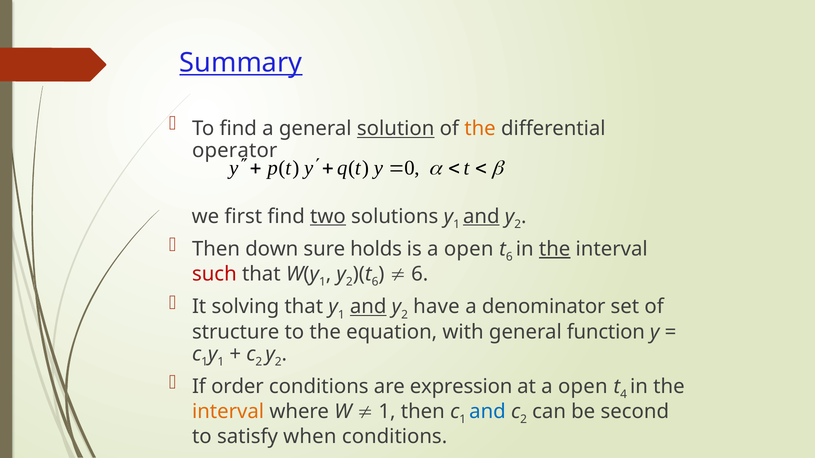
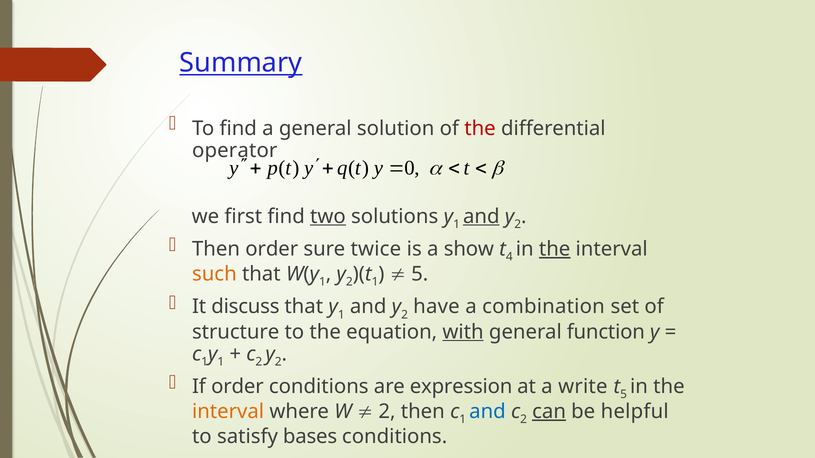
solution underline: present -> none
the at (480, 129) colour: orange -> red
Then down: down -> order
holds: holds -> twice
is a open: open -> show
6 at (509, 257): 6 -> 4
such colour: red -> orange
6 at (375, 282): 6 -> 1
6 at (420, 274): 6 -> 5
solving: solving -> discuss
and at (368, 307) underline: present -> none
denominator: denominator -> combination
with underline: none -> present
at a open: open -> write
4 at (624, 395): 4 -> 5
1 at (387, 412): 1 -> 2
can underline: none -> present
second: second -> helpful
when: when -> bases
